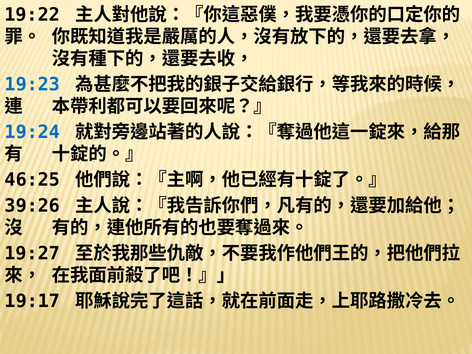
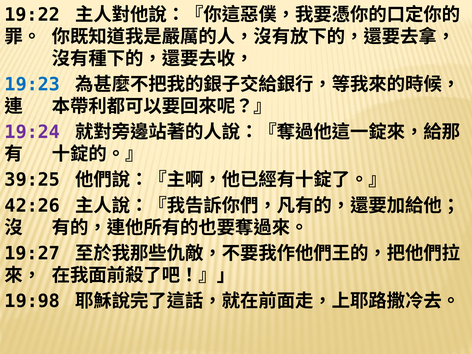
19:24 colour: blue -> purple
46:25: 46:25 -> 39:25
39:26: 39:26 -> 42:26
19:17: 19:17 -> 19:98
